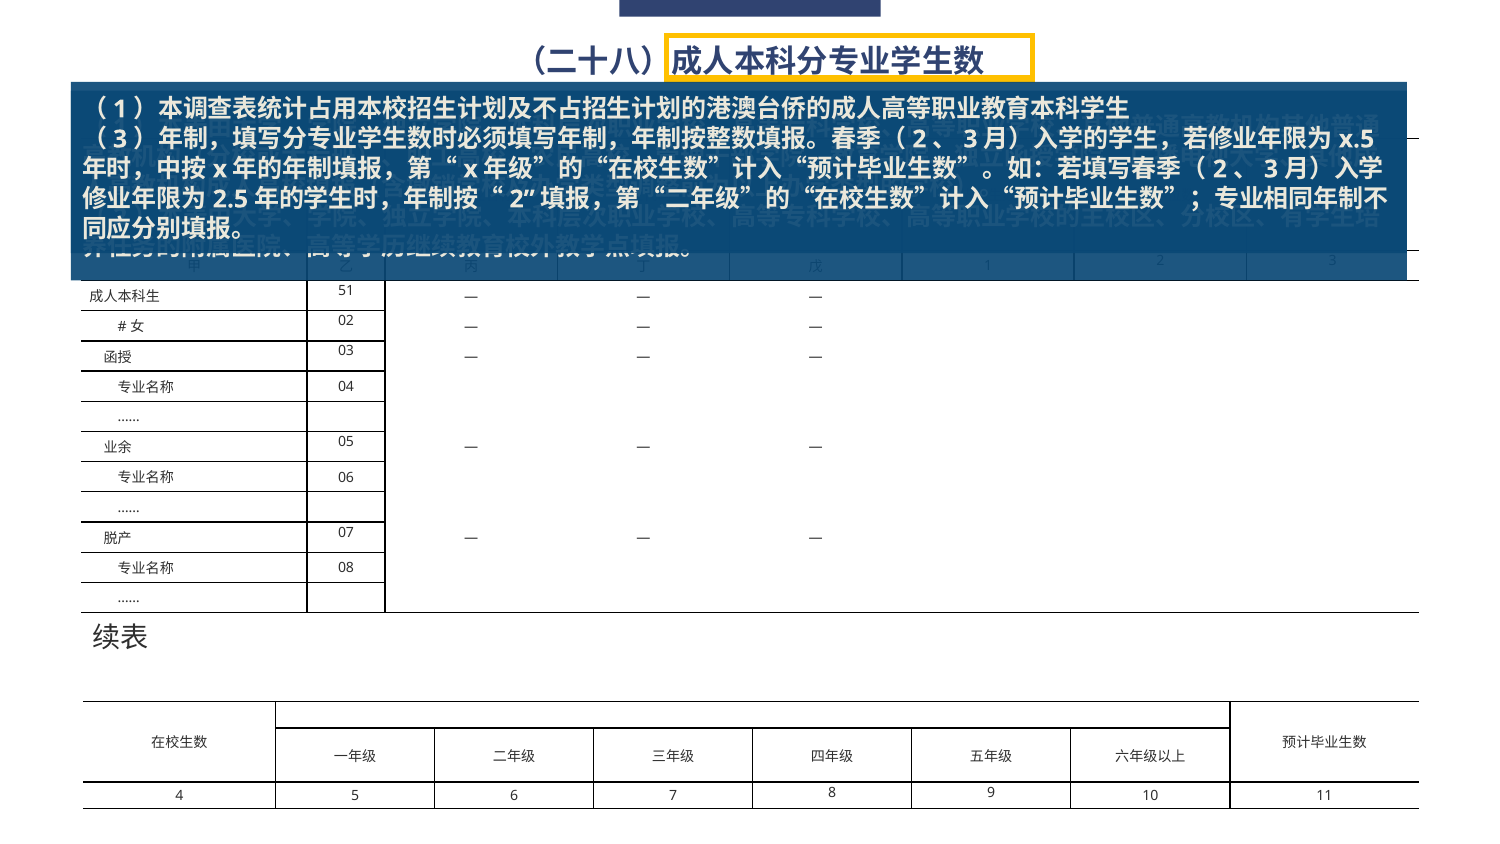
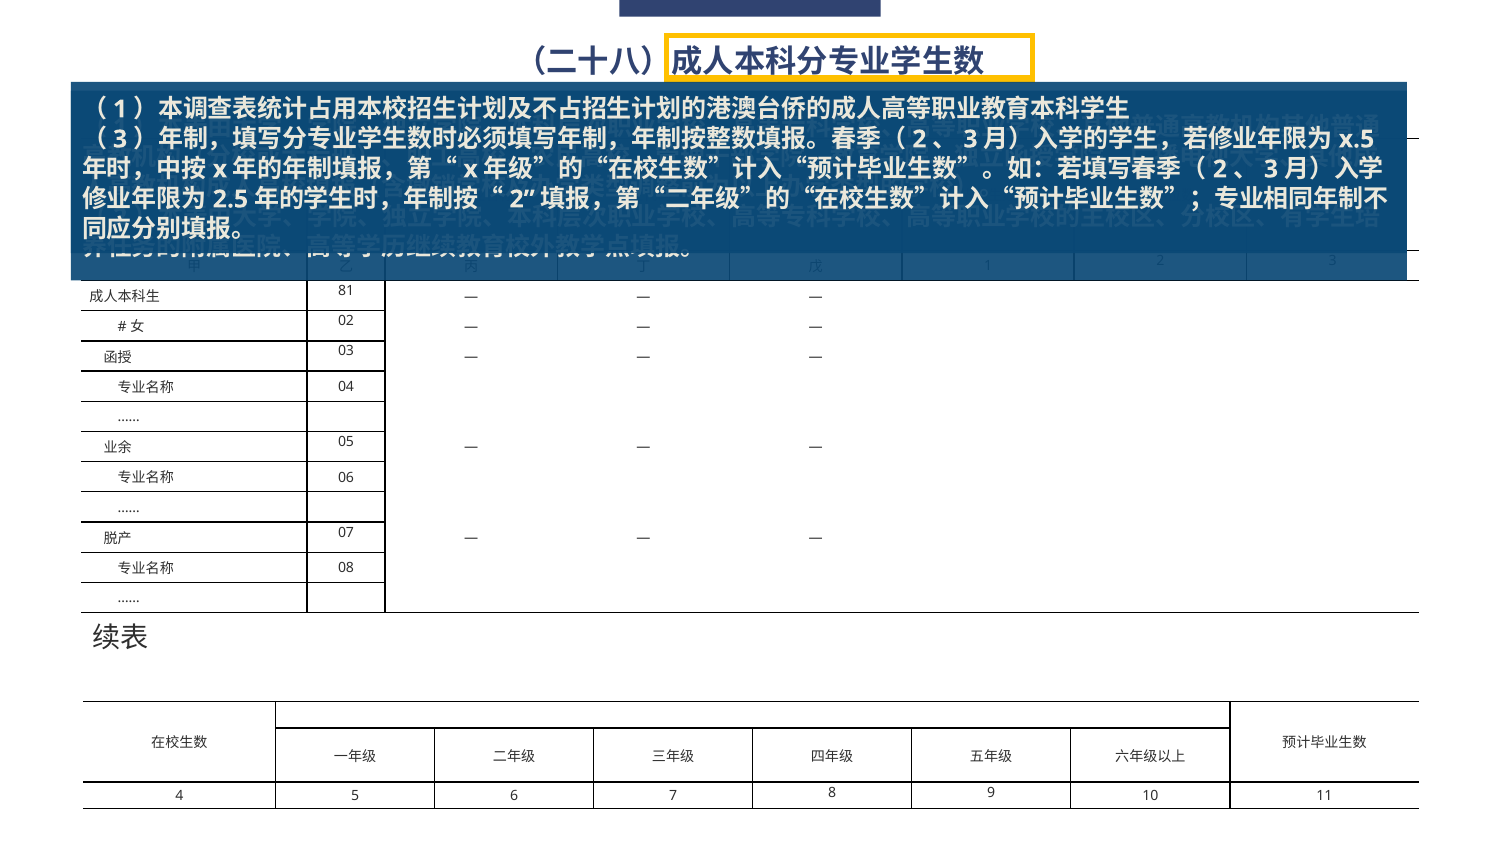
51: 51 -> 81
